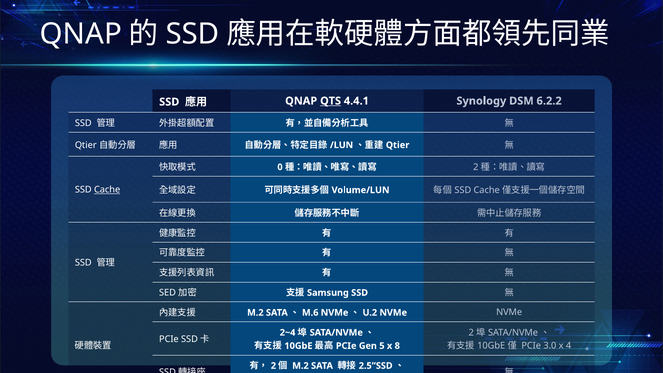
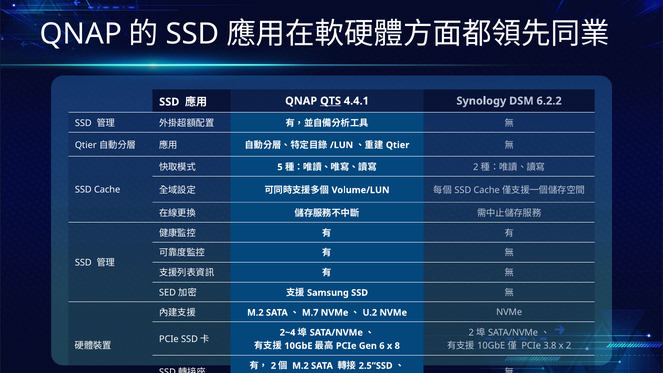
0: 0 -> 5
Cache at (107, 190) underline: present -> none
M.6: M.6 -> M.7
5: 5 -> 6
3.0: 3.0 -> 3.8
x 4: 4 -> 2
